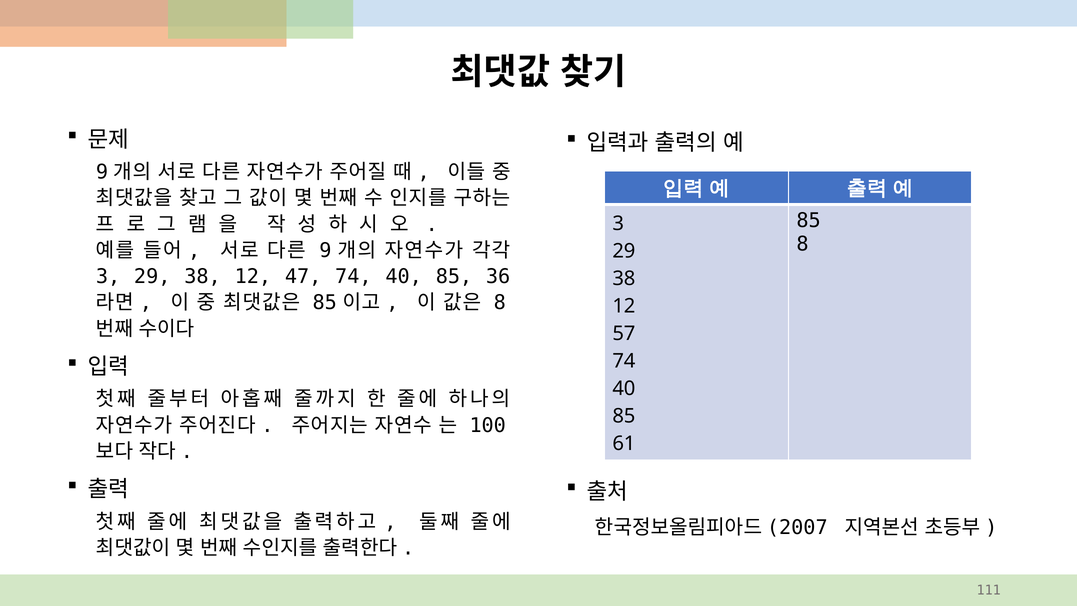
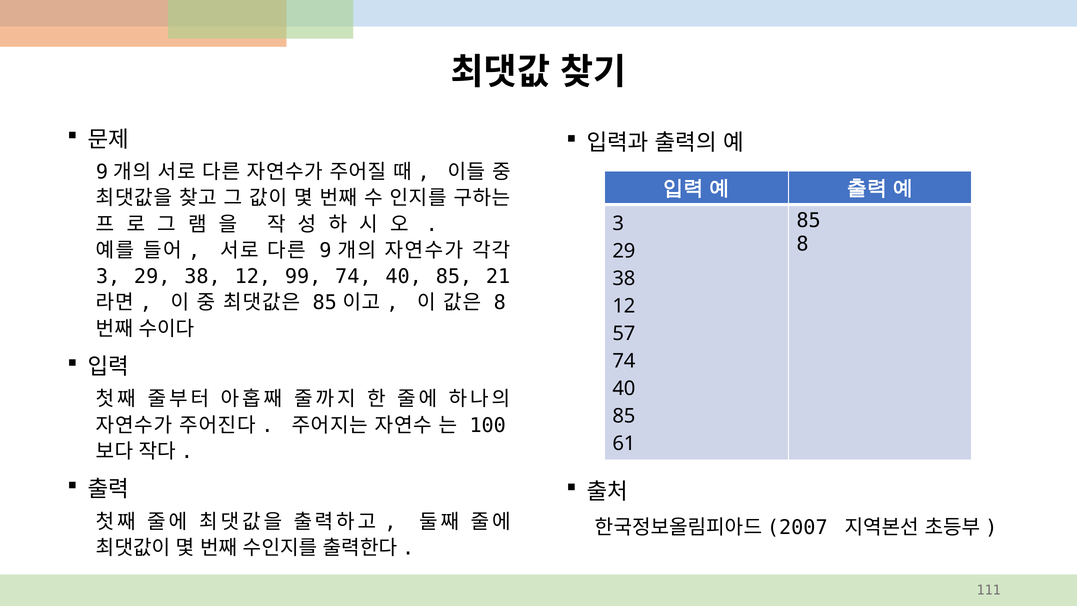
47: 47 -> 99
36: 36 -> 21
